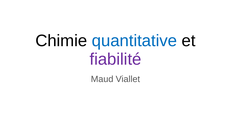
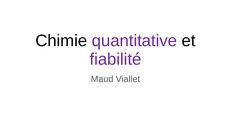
quantitative colour: blue -> purple
